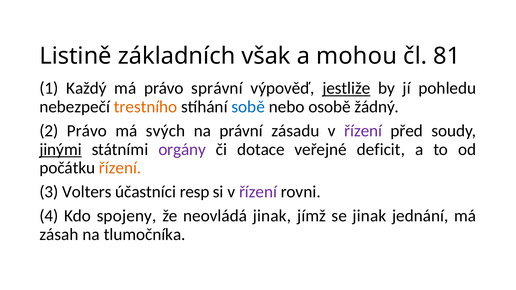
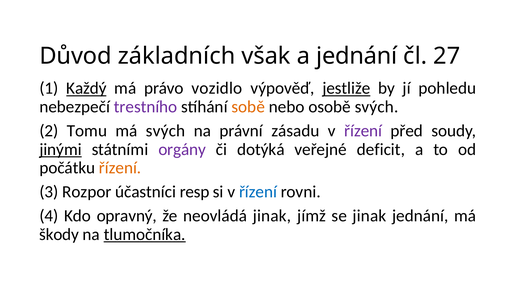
Listině: Listině -> Důvod
a mohou: mohou -> jednání
81: 81 -> 27
Každý underline: none -> present
správní: správní -> vozidlo
trestního colour: orange -> purple
sobě colour: blue -> orange
osobě žádný: žádný -> svých
2 Právo: Právo -> Tomu
dotace: dotace -> dotýká
Volters: Volters -> Rozpor
řízení at (258, 192) colour: purple -> blue
spojeny: spojeny -> opravný
zásah: zásah -> škody
tlumočníka underline: none -> present
